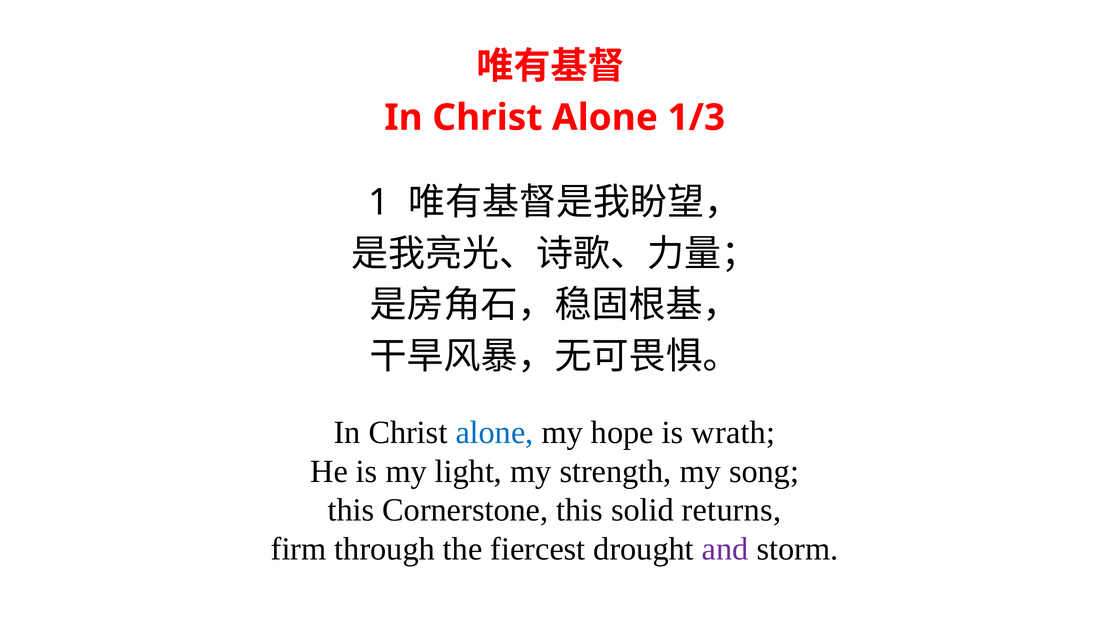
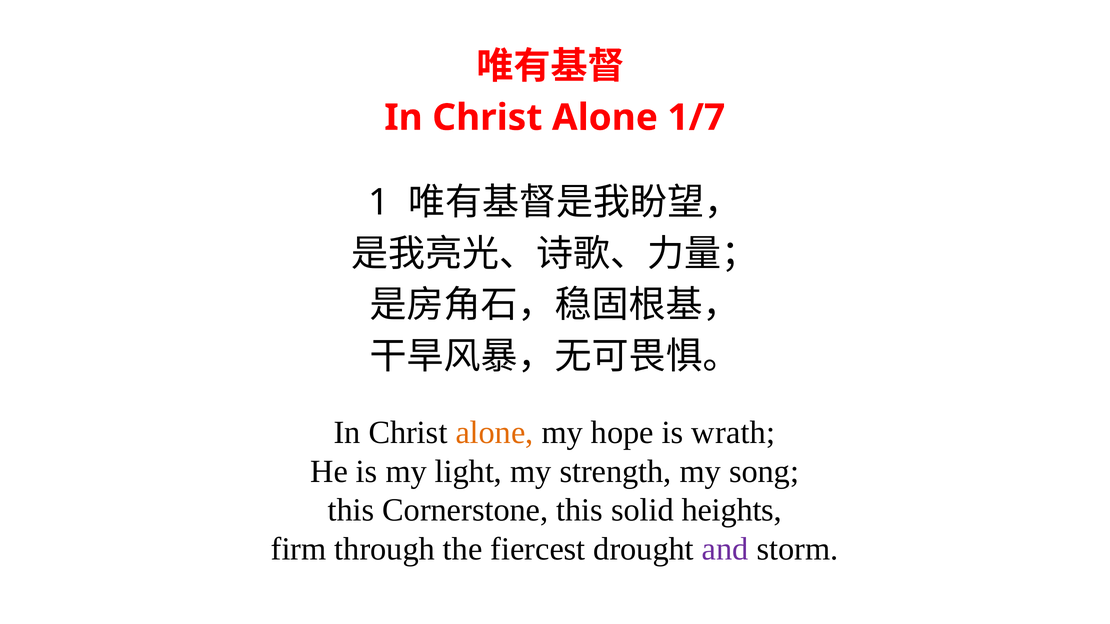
1/3: 1/3 -> 1/7
alone at (495, 433) colour: blue -> orange
returns: returns -> heights
